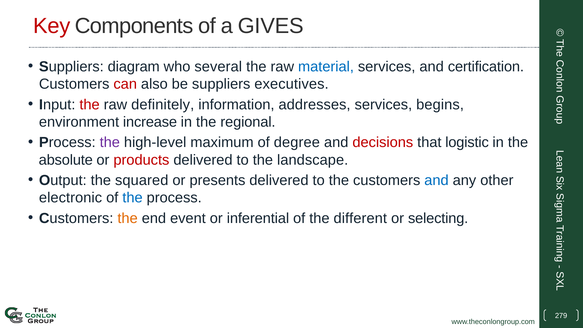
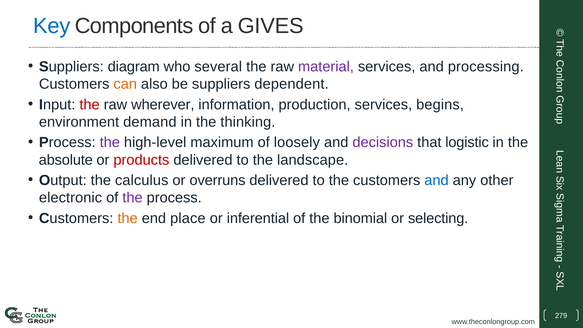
Key colour: red -> blue
material colour: blue -> purple
certification: certification -> processing
can colour: red -> orange
executives: executives -> dependent
definitely: definitely -> wherever
addresses: addresses -> production
increase: increase -> demand
regional: regional -> thinking
degree: degree -> loosely
decisions colour: red -> purple
squared: squared -> calculus
presents: presents -> overruns
the at (133, 198) colour: blue -> purple
event: event -> place
different: different -> binomial
